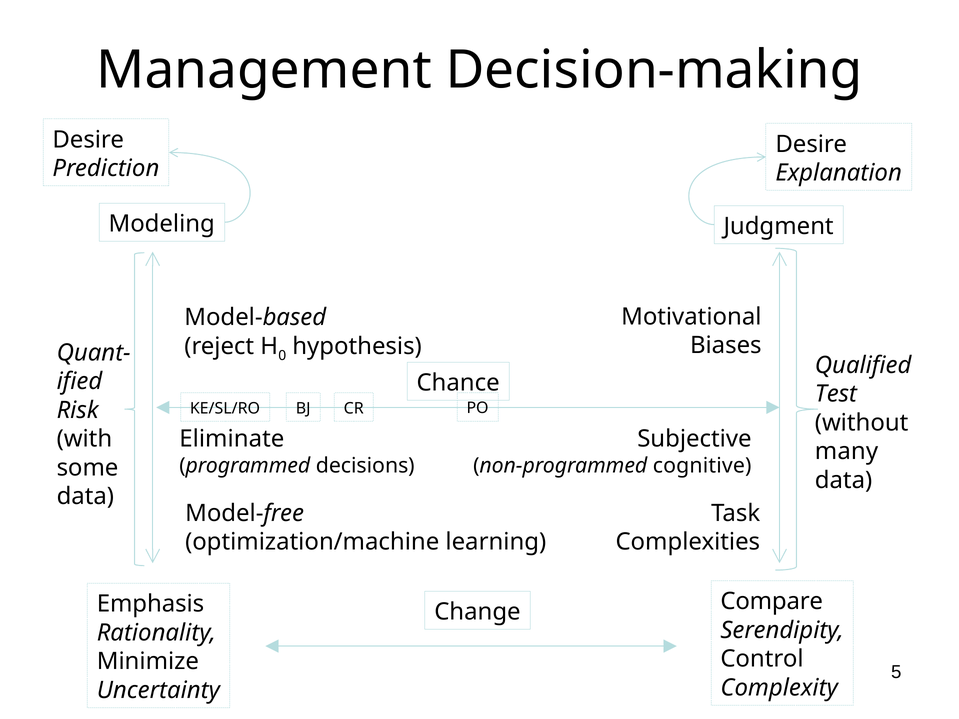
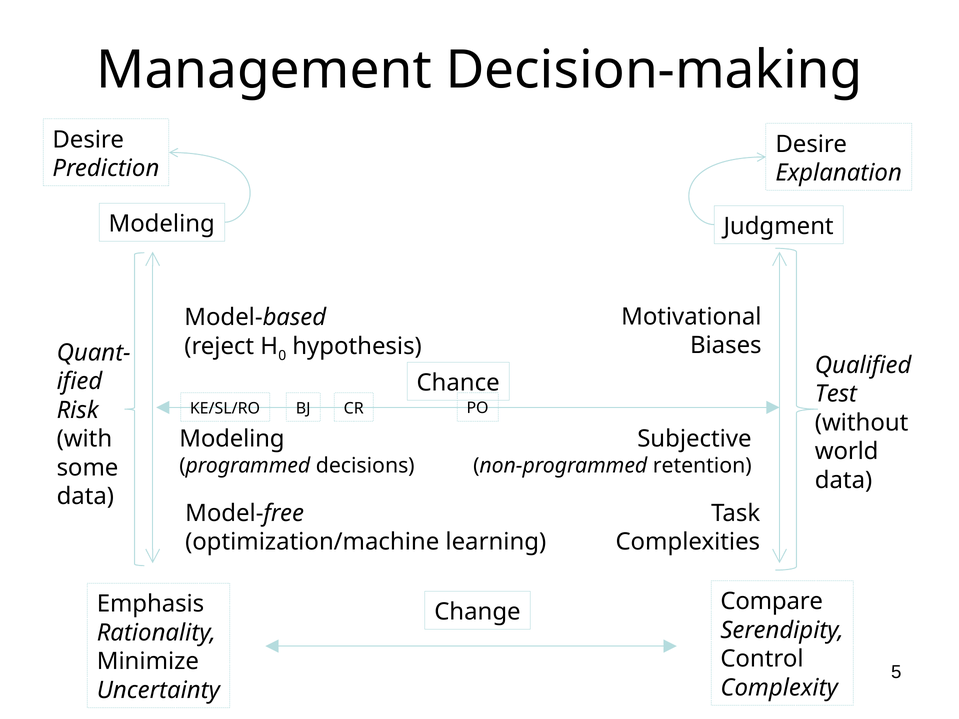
Eliminate at (232, 439): Eliminate -> Modeling
many: many -> world
cognitive: cognitive -> retention
